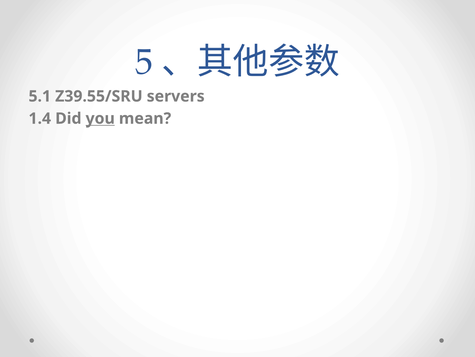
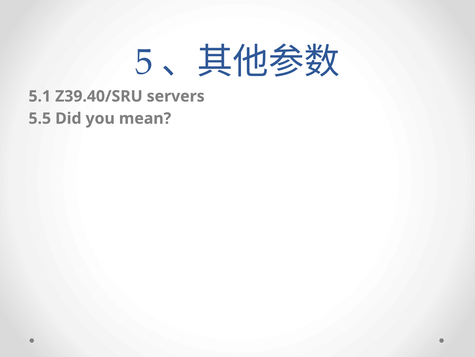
Z39.55/SRU: Z39.55/SRU -> Z39.40/SRU
1.4: 1.4 -> 5.5
you underline: present -> none
